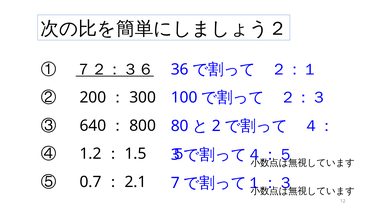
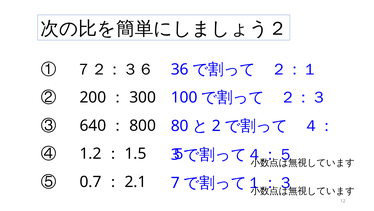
７２：３６ underline: present -> none
